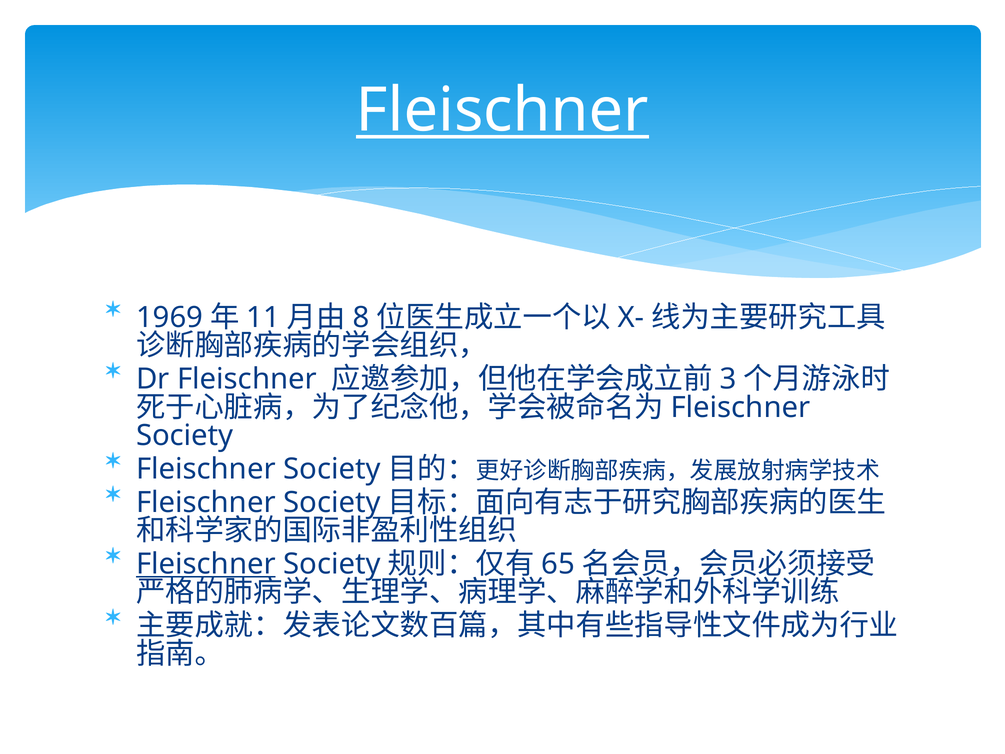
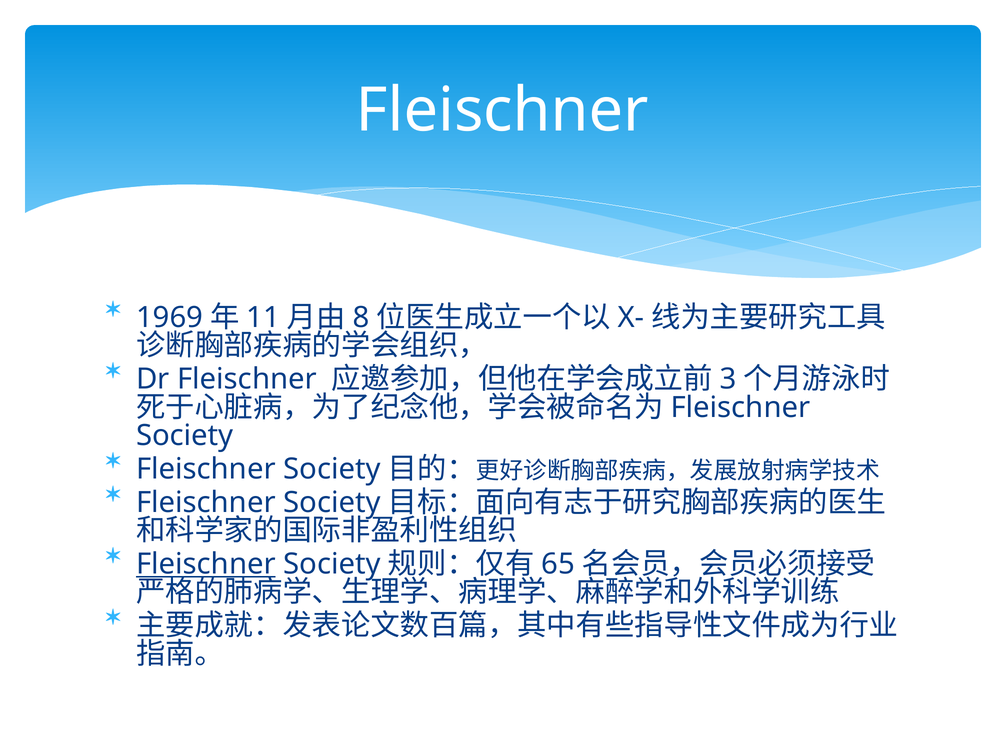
Fleischner at (502, 110) underline: present -> none
